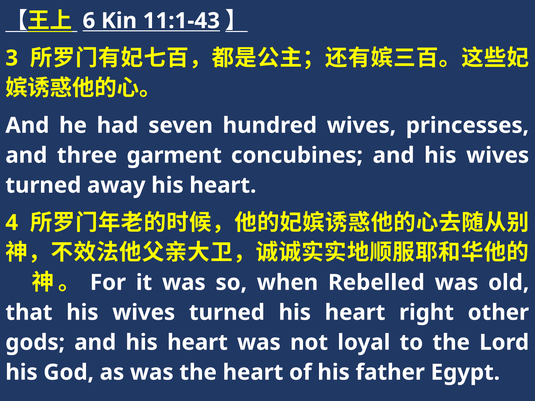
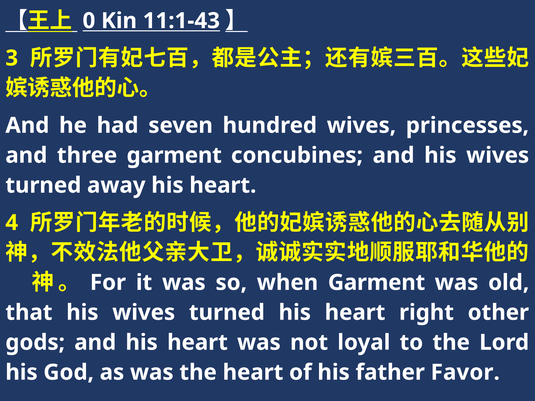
6: 6 -> 0
when Rebelled: Rebelled -> Garment
Egypt: Egypt -> Favor
